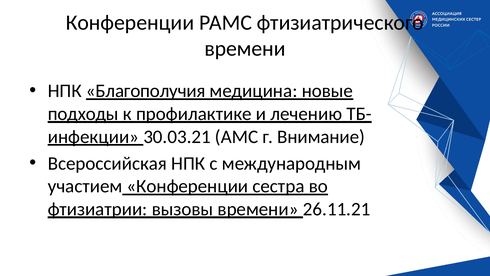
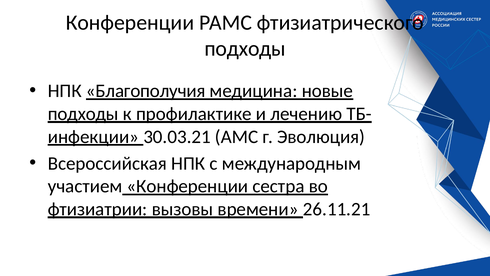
времени at (245, 49): времени -> подходы
Внимание: Внимание -> Эволюция
